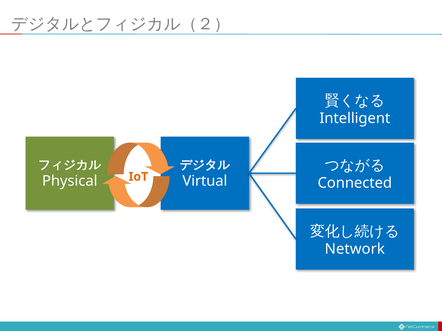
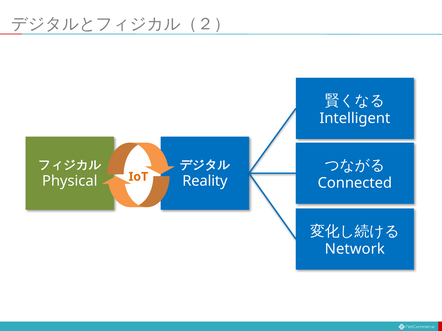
Virtual: Virtual -> Reality
